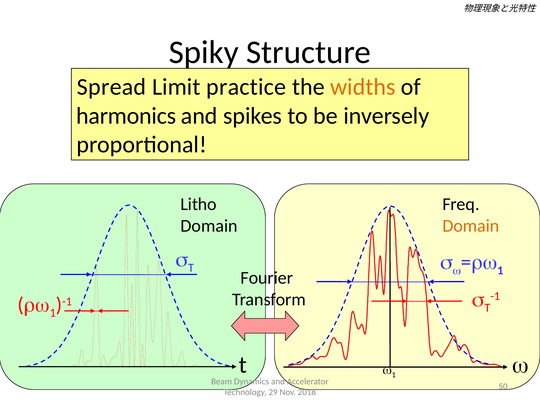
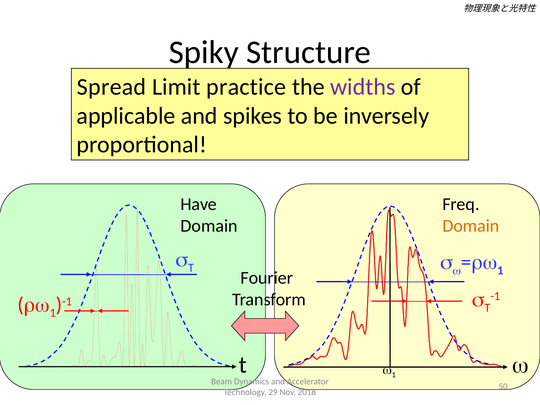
widths colour: orange -> purple
harmonics: harmonics -> applicable
Litho: Litho -> Have
